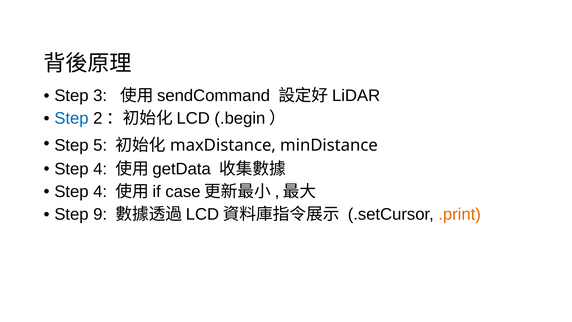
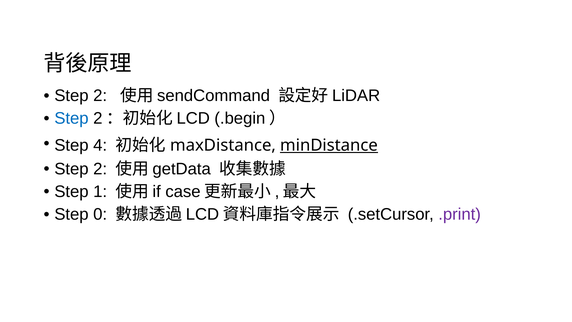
3 at (100, 96): 3 -> 2
5: 5 -> 4
minDistance underline: none -> present
4 at (100, 169): 4 -> 2
4 at (100, 191): 4 -> 1
9: 9 -> 0
.print colour: orange -> purple
